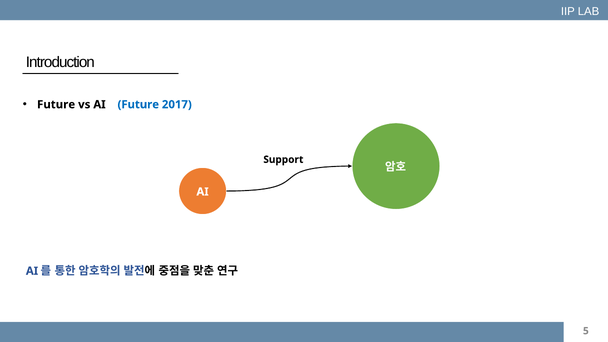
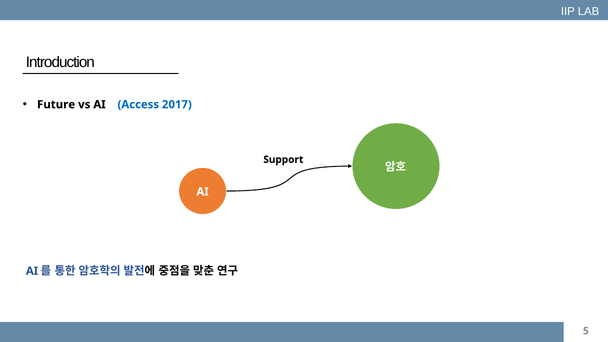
AI Future: Future -> Access
